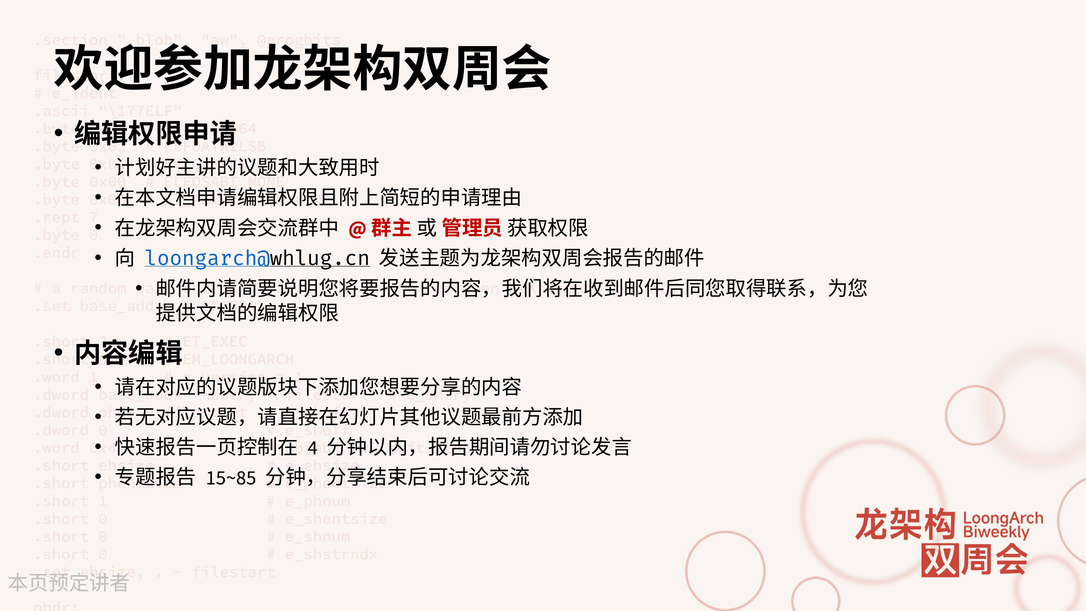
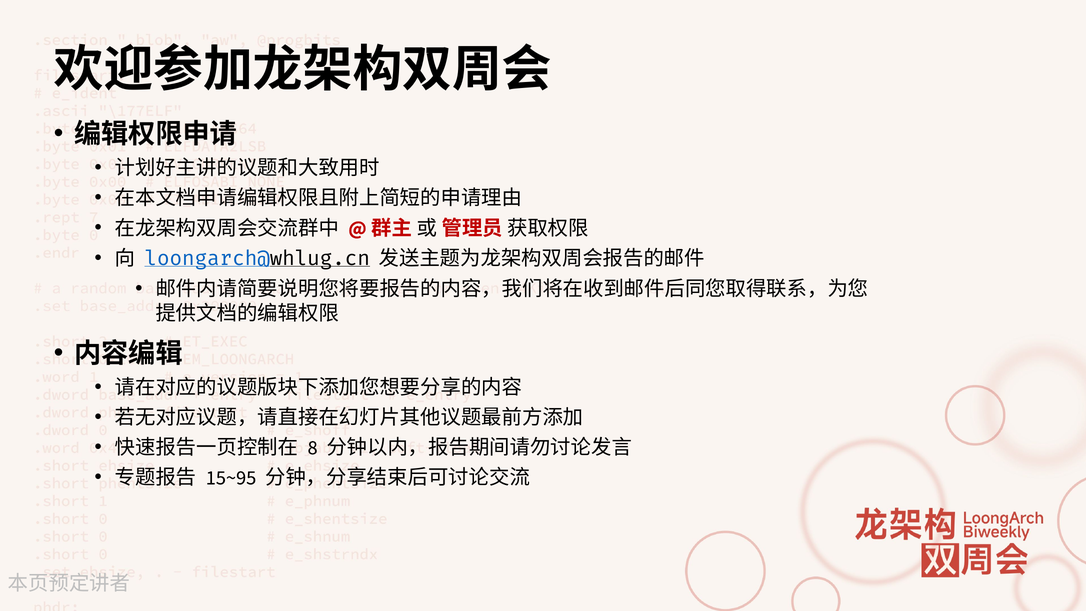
4: 4 -> 8
15~85: 15~85 -> 15~95
